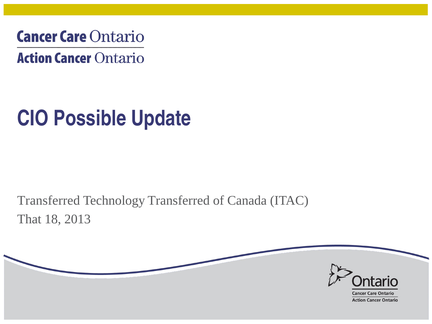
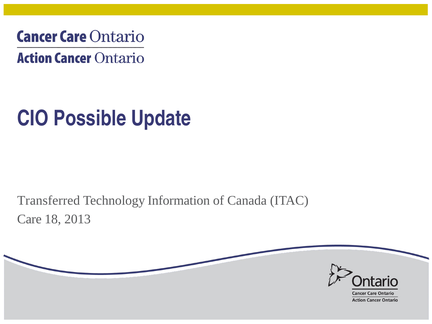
Technology Transferred: Transferred -> Information
That: That -> Care
